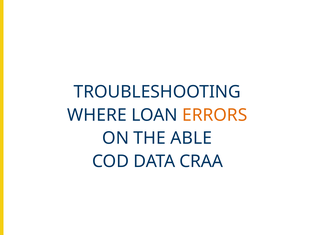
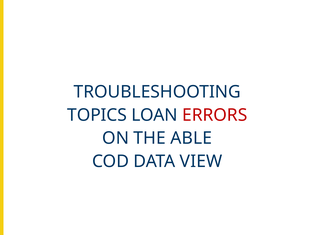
WHERE: WHERE -> TOPICS
ERRORS colour: orange -> red
CRAA: CRAA -> VIEW
